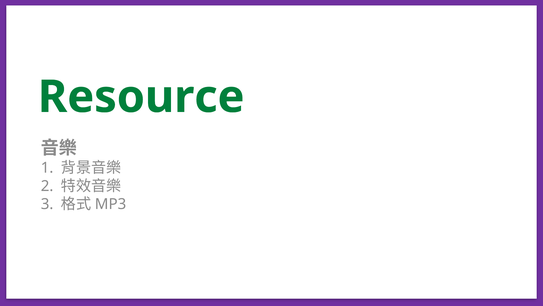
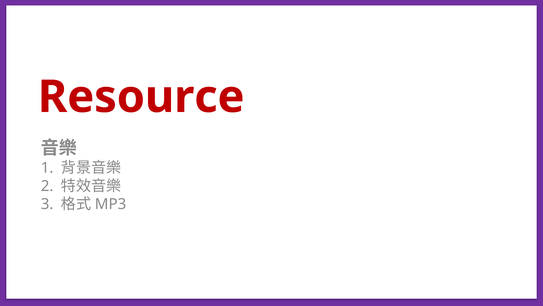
Resource colour: green -> red
